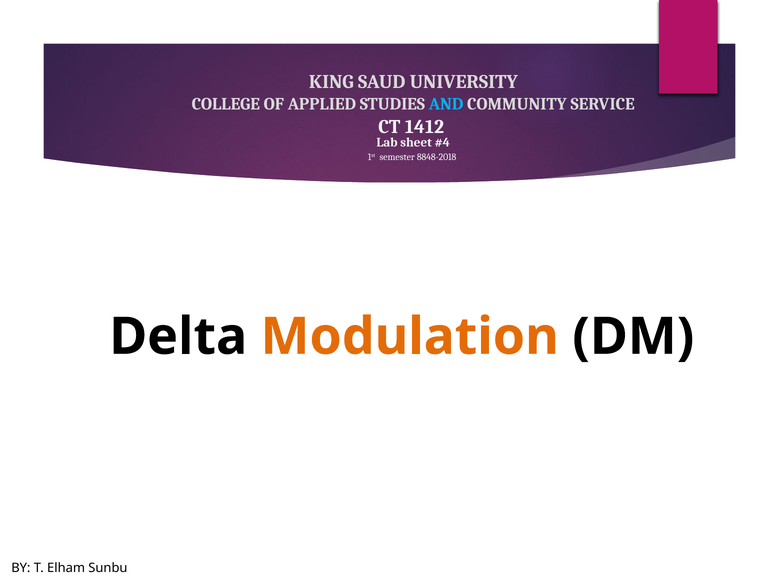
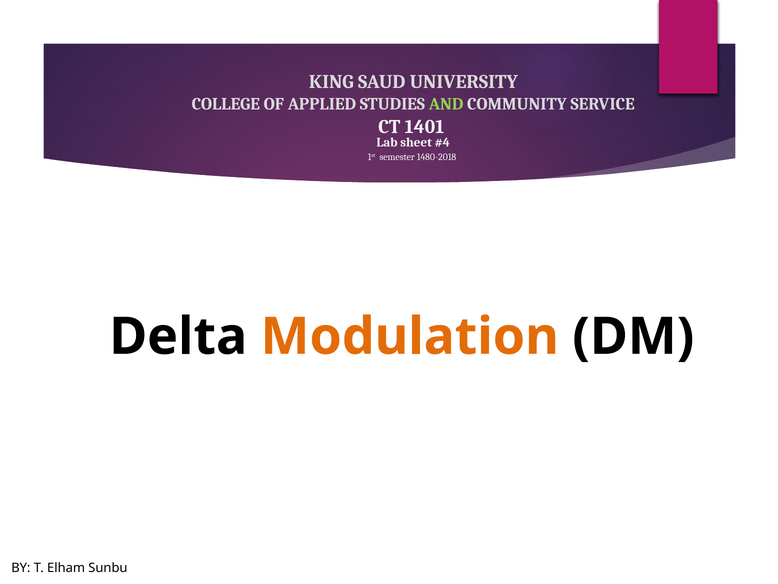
AND colour: light blue -> light green
1412: 1412 -> 1401
8848-2018: 8848-2018 -> 1480-2018
